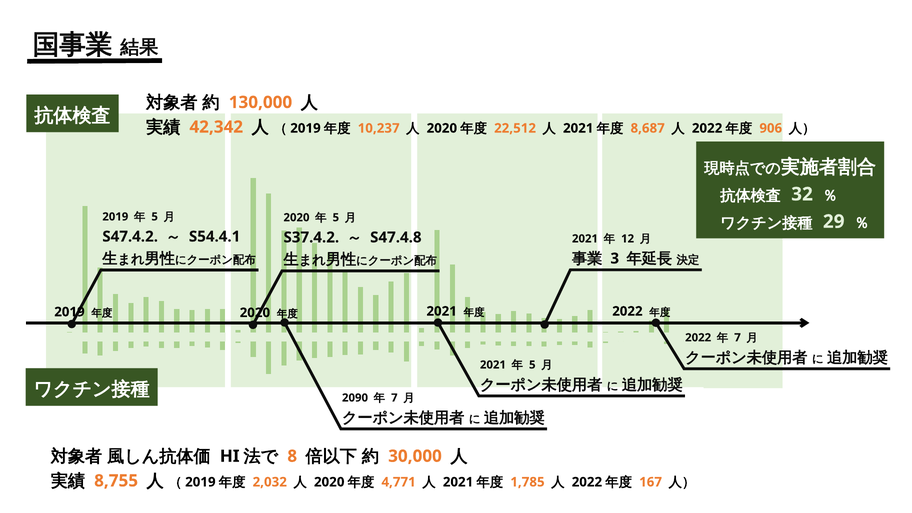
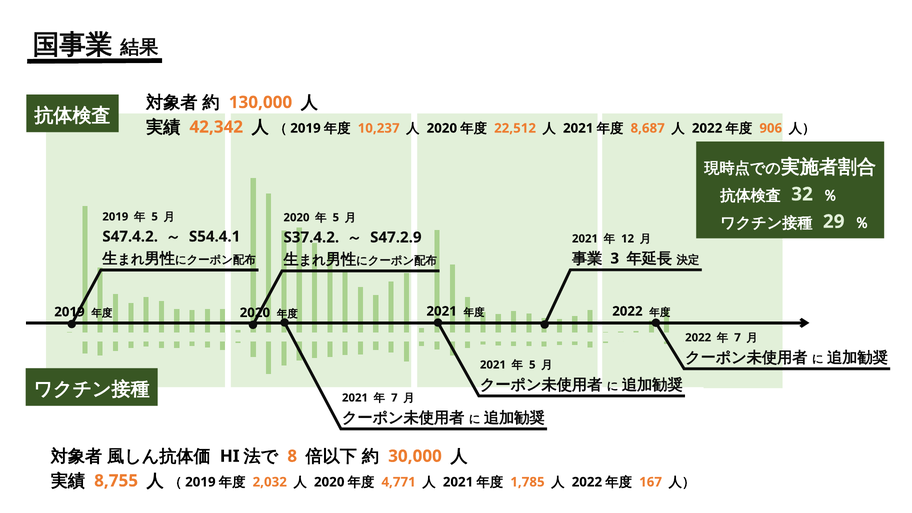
S47.4.8: S47.4.8 -> S47.2.9
2090 at (355, 398): 2090 -> 2021
